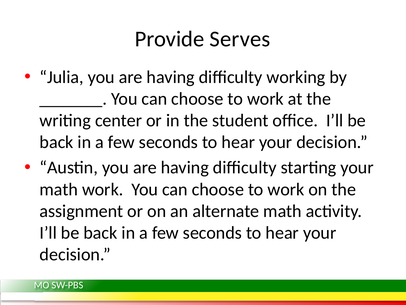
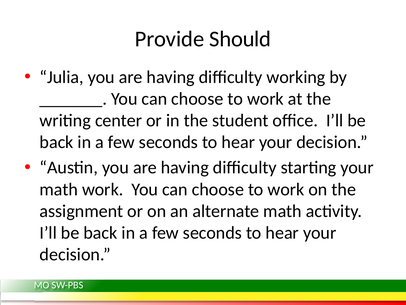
Serves: Serves -> Should
